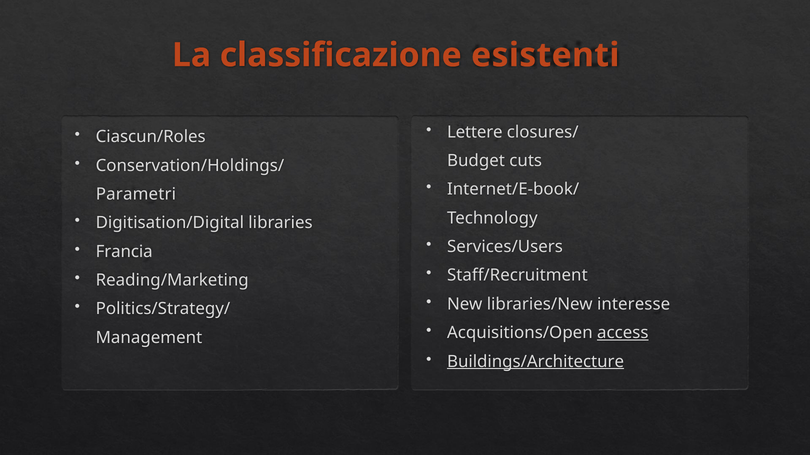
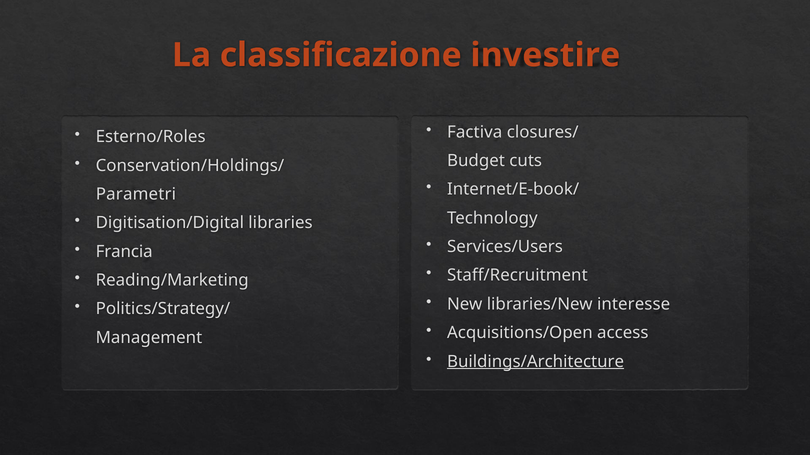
esistenti: esistenti -> investire
Lettere: Lettere -> Factiva
Ciascun/Roles: Ciascun/Roles -> Esterno/Roles
access underline: present -> none
